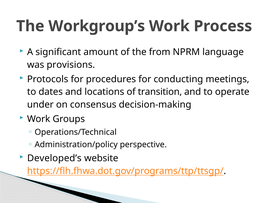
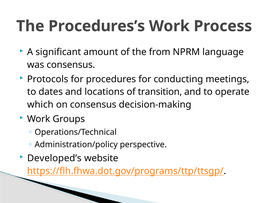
Workgroup’s: Workgroup’s -> Procedures’s
was provisions: provisions -> consensus
under: under -> which
